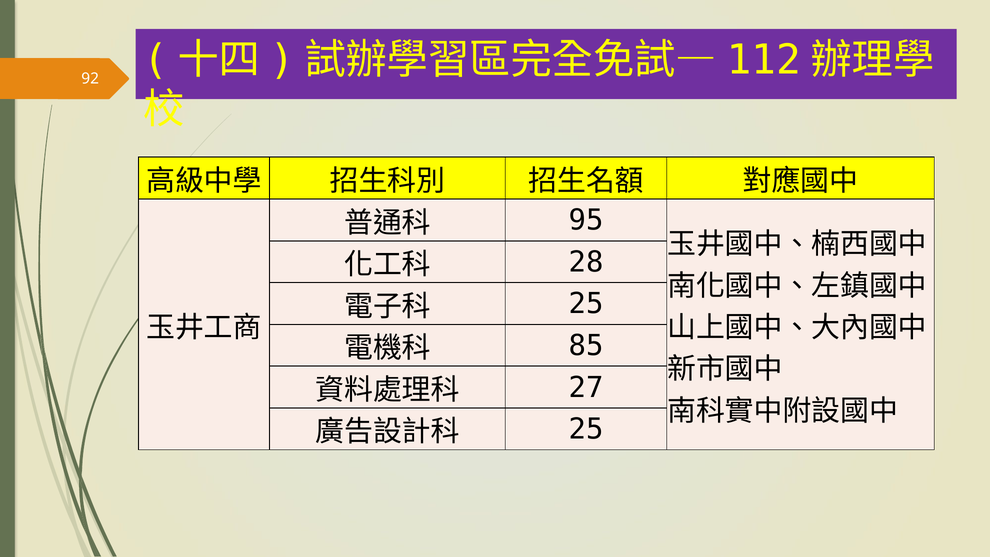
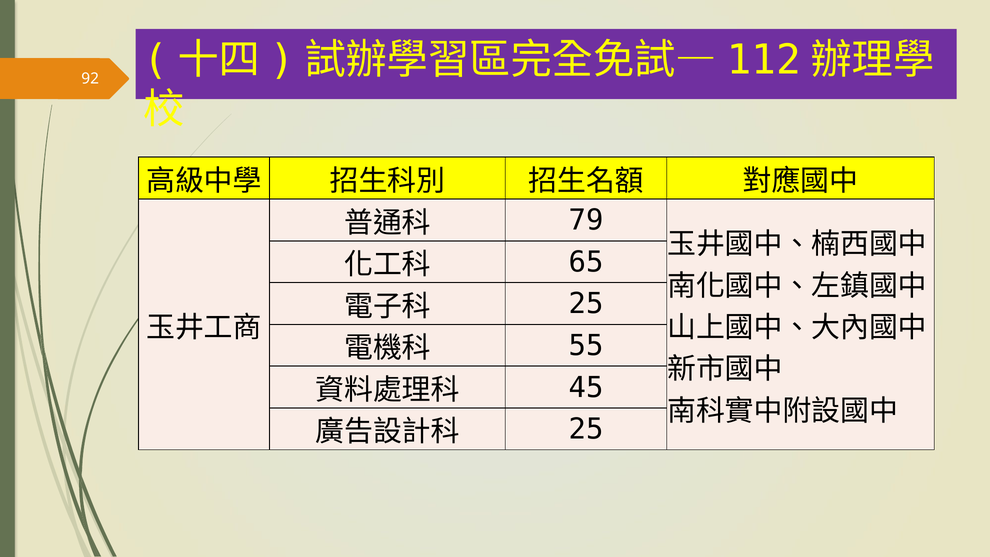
95: 95 -> 79
28: 28 -> 65
85: 85 -> 55
27: 27 -> 45
